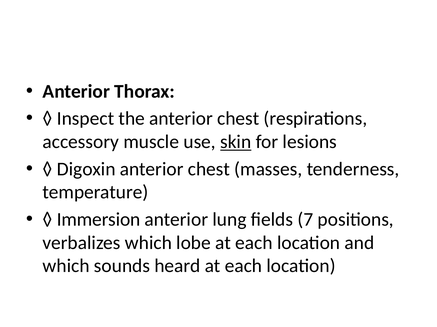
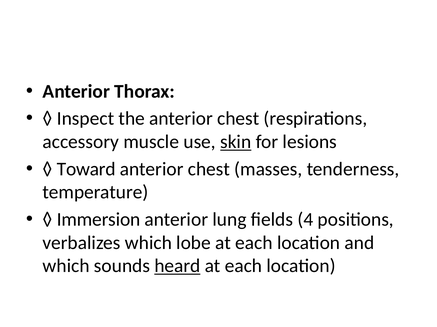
Digoxin: Digoxin -> Toward
7: 7 -> 4
heard underline: none -> present
